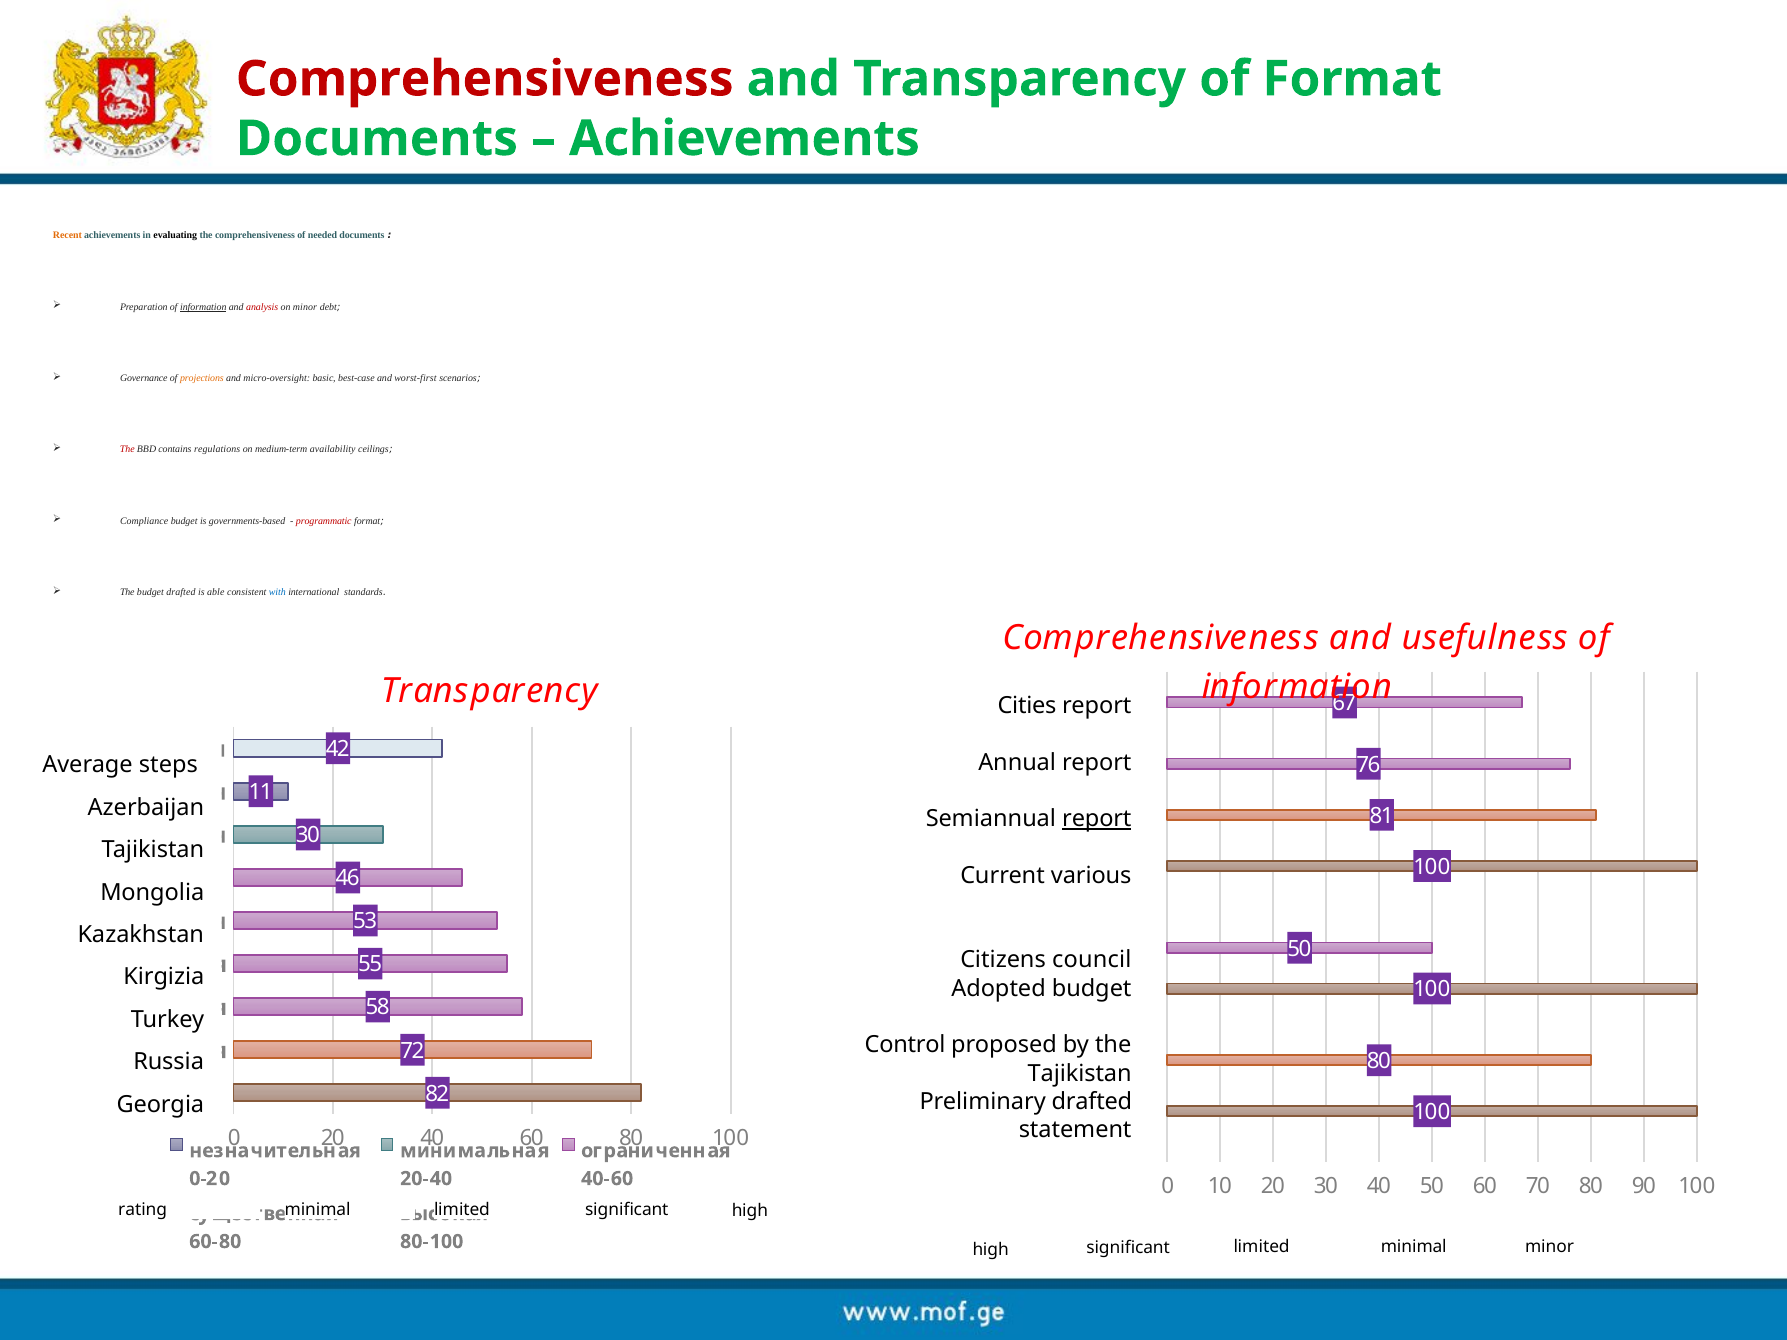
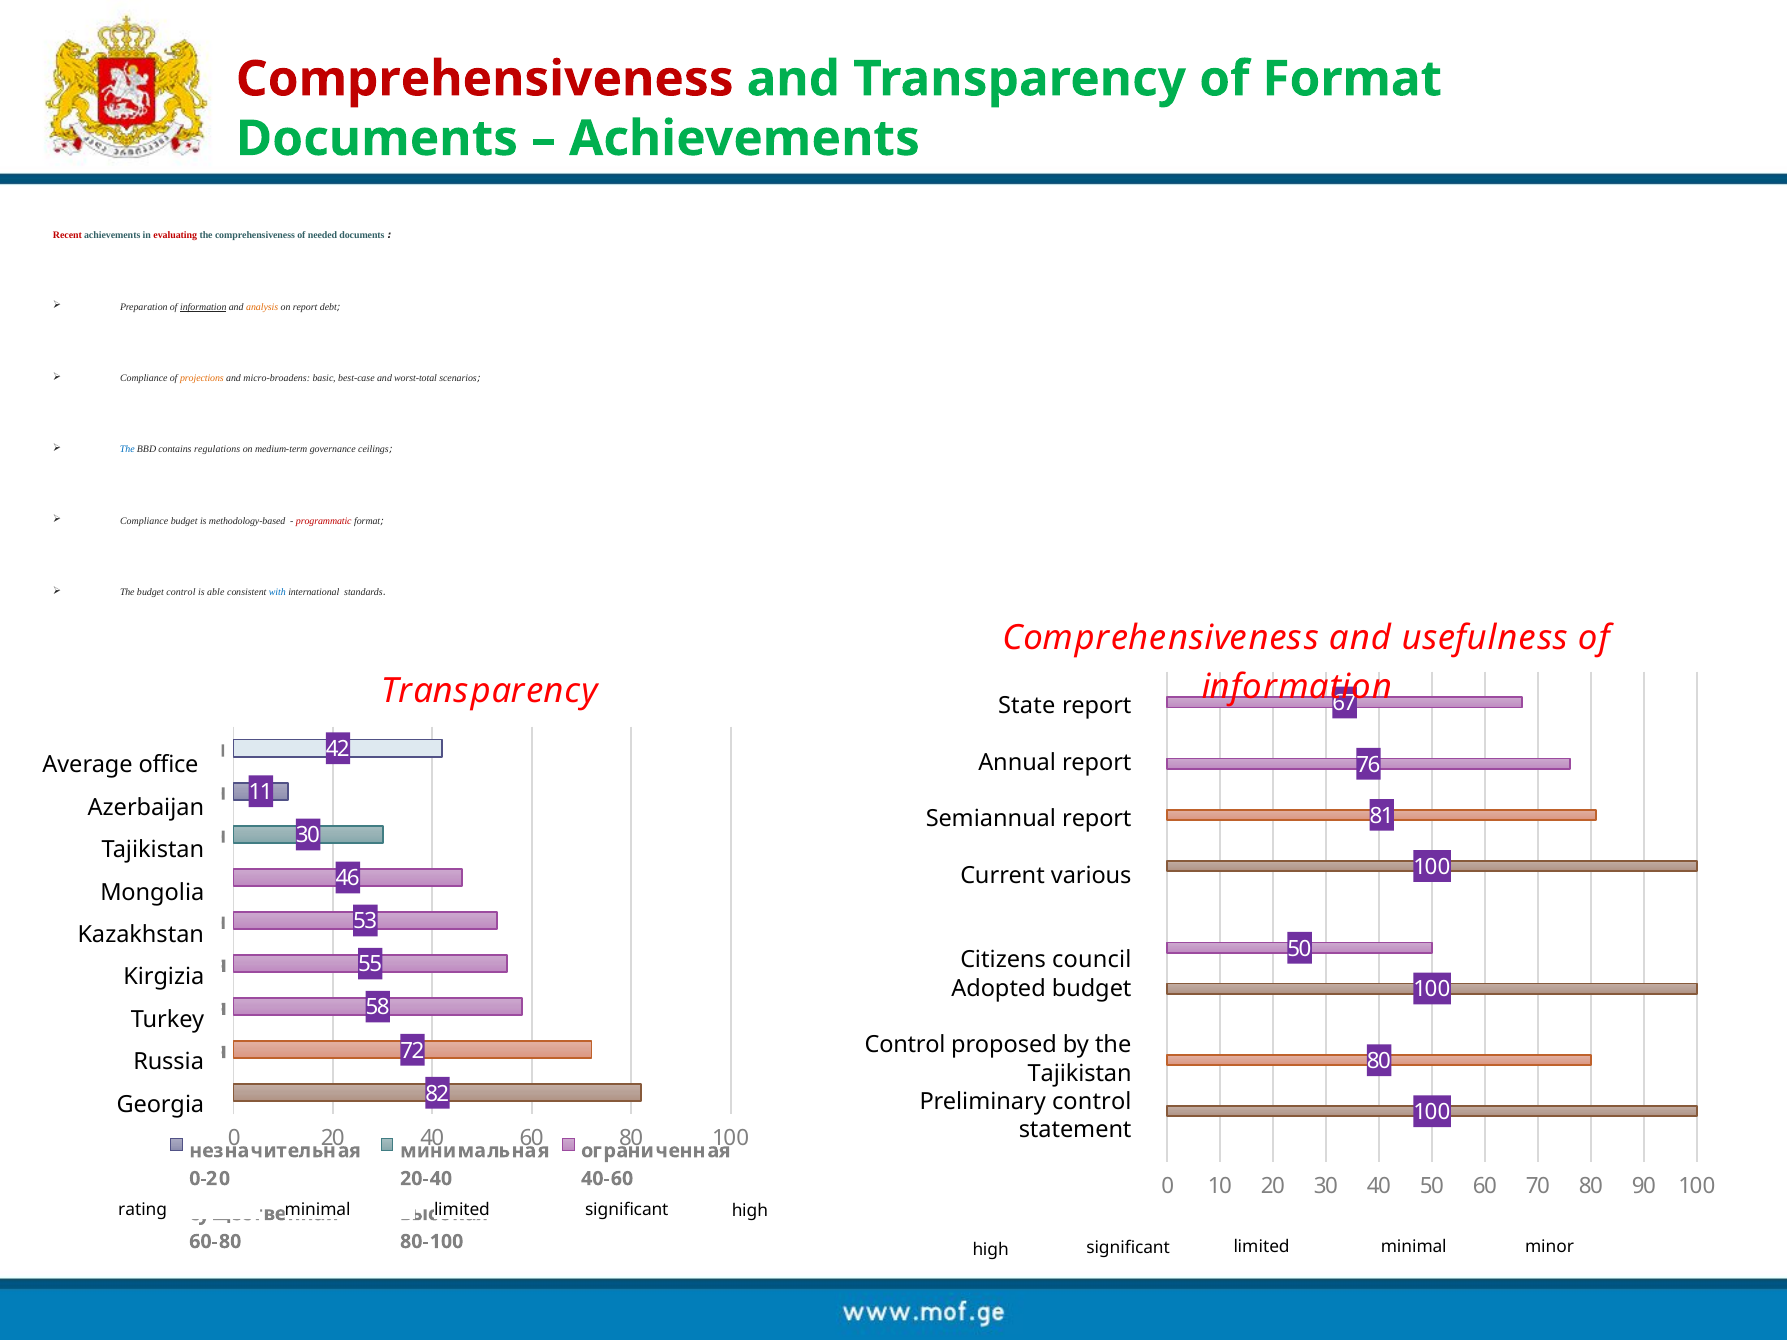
Recent colour: orange -> red
evaluating colour: black -> red
analysis colour: red -> orange
on minor: minor -> report
Governance at (144, 378): Governance -> Compliance
micro-oversight: micro-oversight -> micro-broadens
worst-first: worst-first -> worst-total
The at (127, 450) colour: red -> blue
availability: availability -> governance
governments-based: governments-based -> methodology-based
The budget drafted: drafted -> control
Cities: Cities -> State
steps: steps -> office
report at (1097, 819) underline: present -> none
Preliminary drafted: drafted -> control
